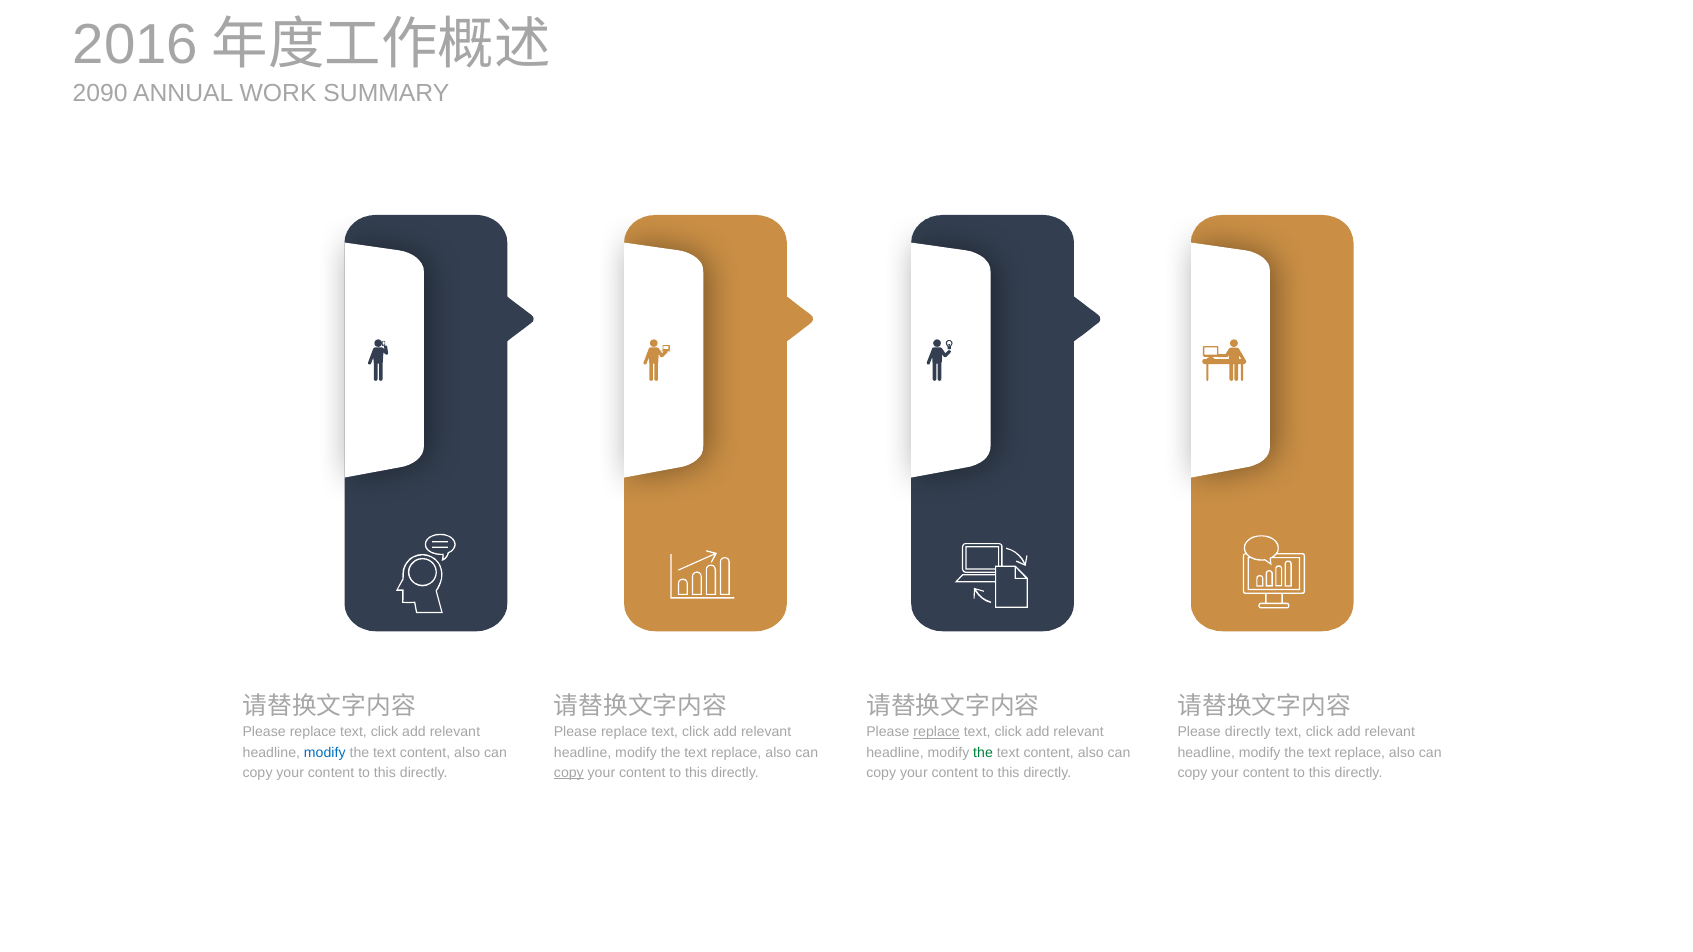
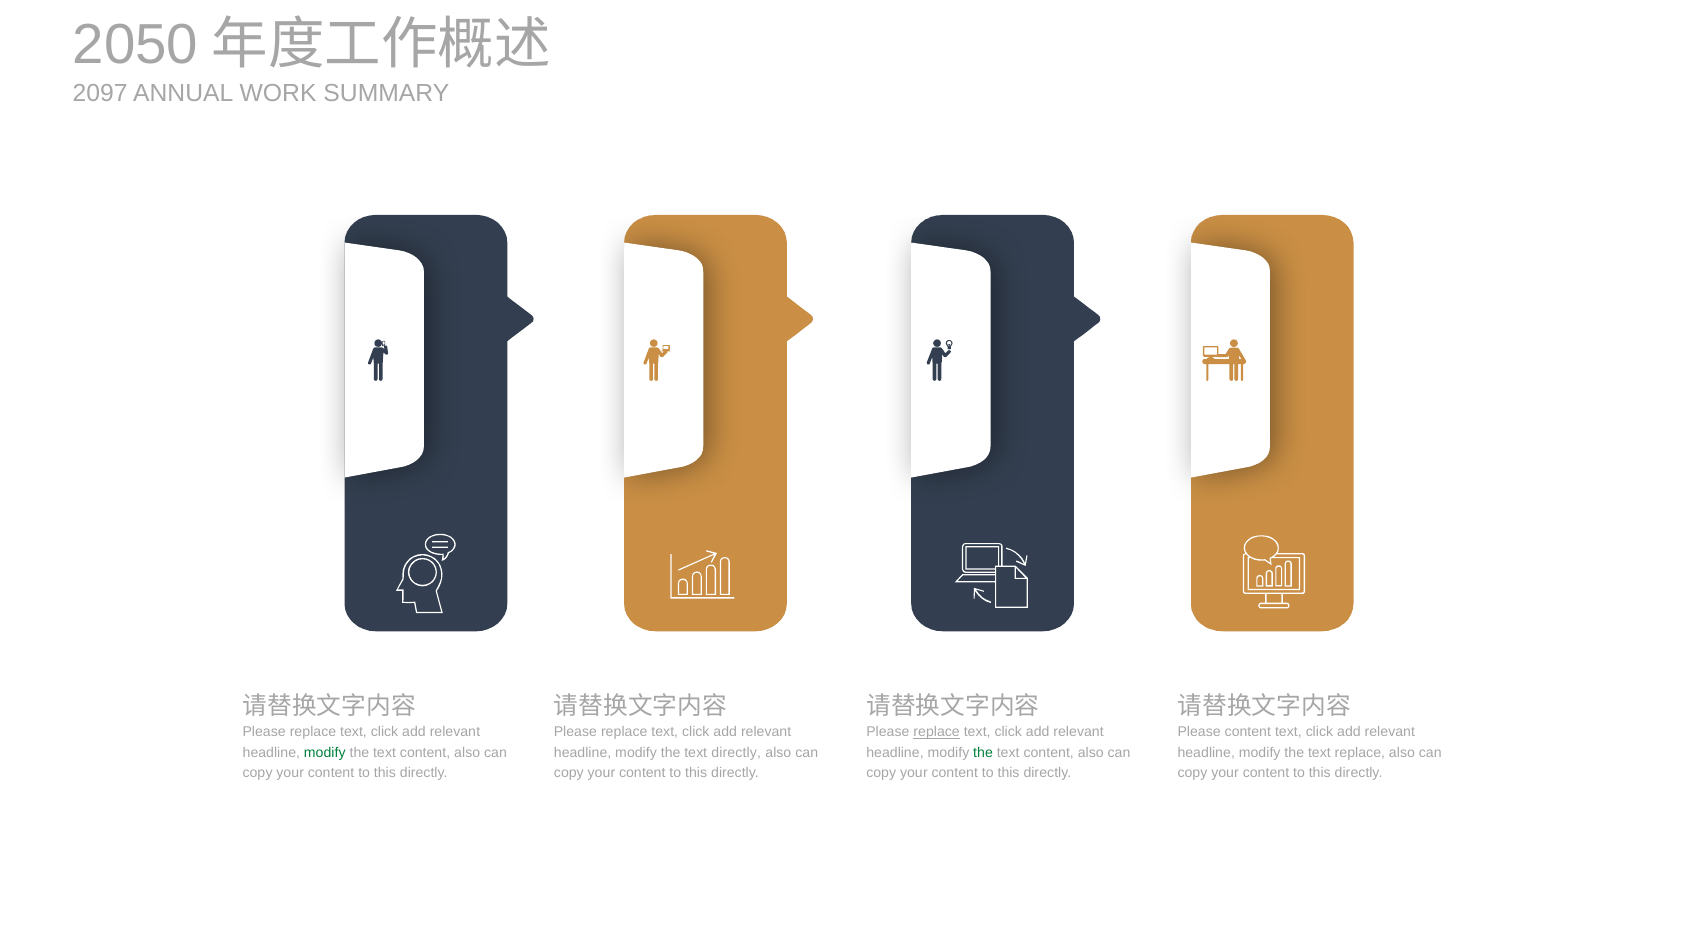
2016: 2016 -> 2050
2090: 2090 -> 2097
Please directly: directly -> content
modify at (325, 753) colour: blue -> green
replace at (736, 753): replace -> directly
copy at (569, 773) underline: present -> none
